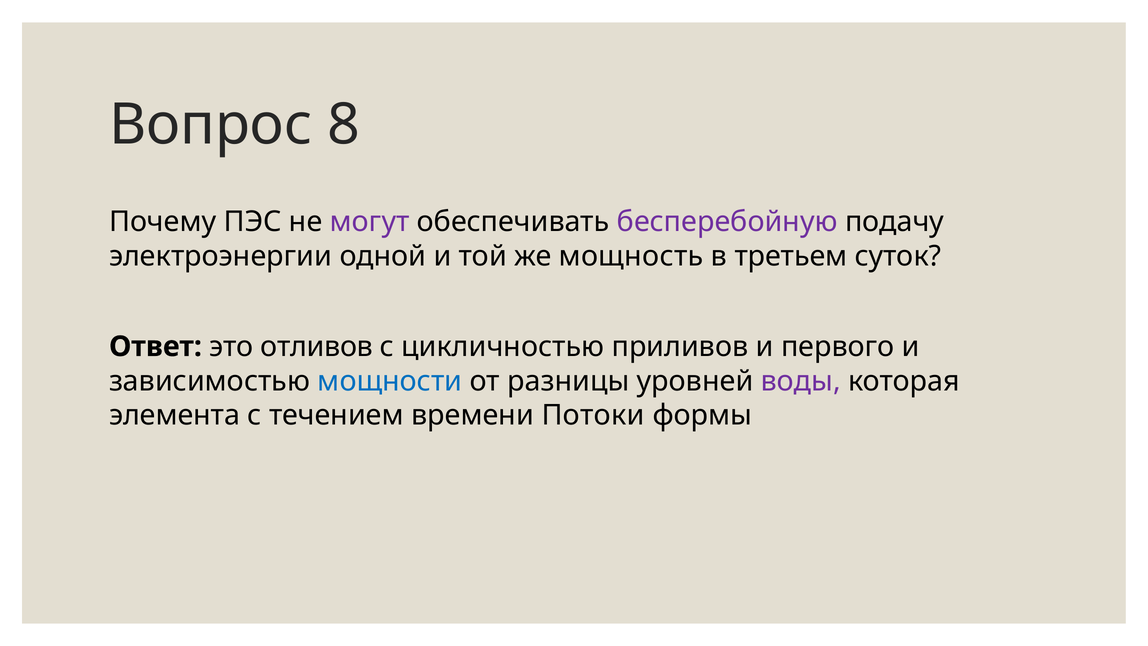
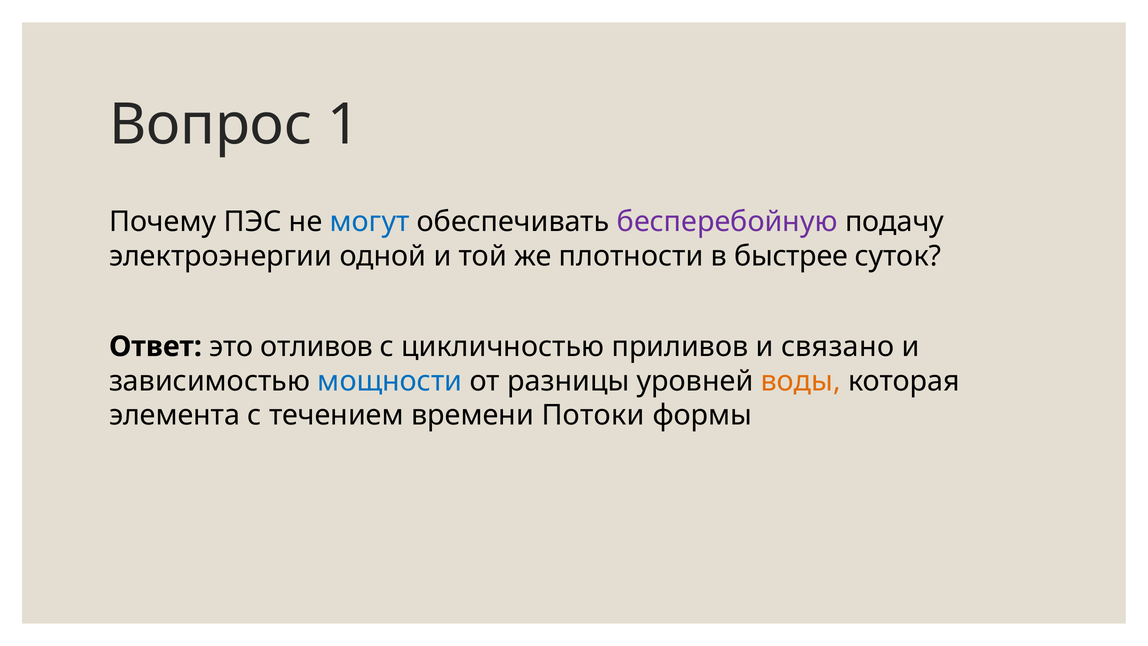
8: 8 -> 1
могут colour: purple -> blue
мощность: мощность -> плотности
третьем: третьем -> быстрее
первого: первого -> связано
воды colour: purple -> orange
